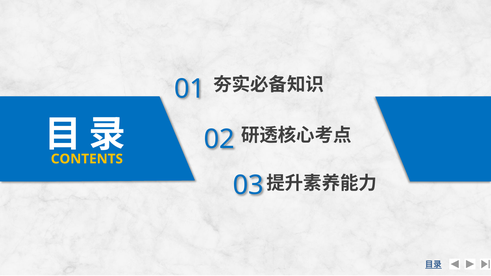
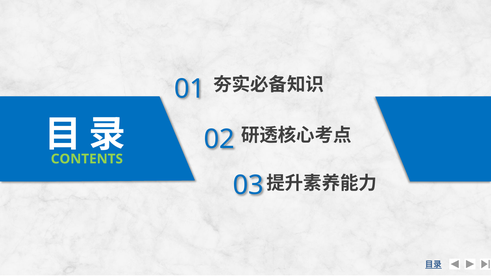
CONTENTS colour: yellow -> light green
